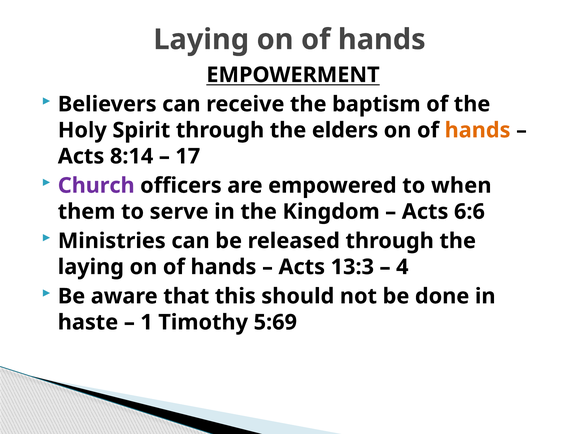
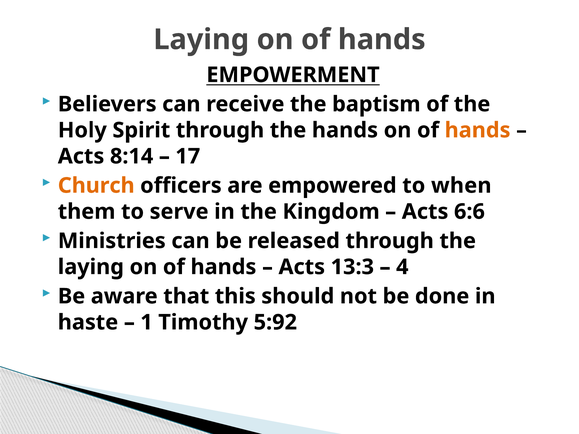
the elders: elders -> hands
Church colour: purple -> orange
5:69: 5:69 -> 5:92
